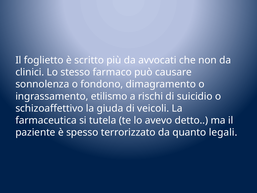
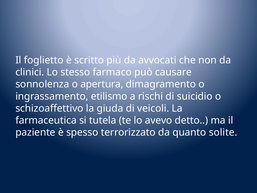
fondono: fondono -> apertura
legali: legali -> solite
